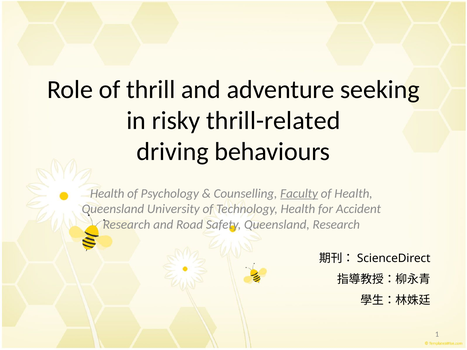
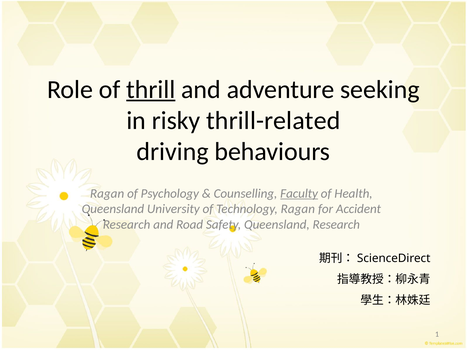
thrill underline: none -> present
Health at (107, 194): Health -> Ragan
Technology Health: Health -> Ragan
